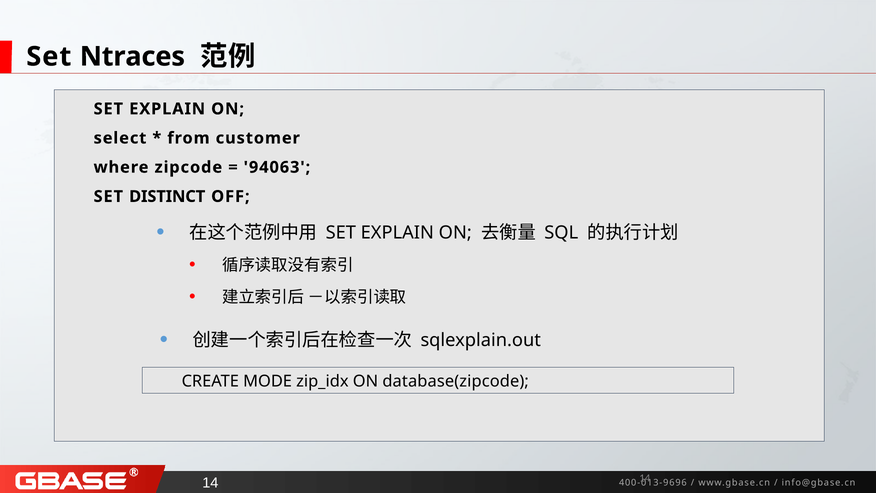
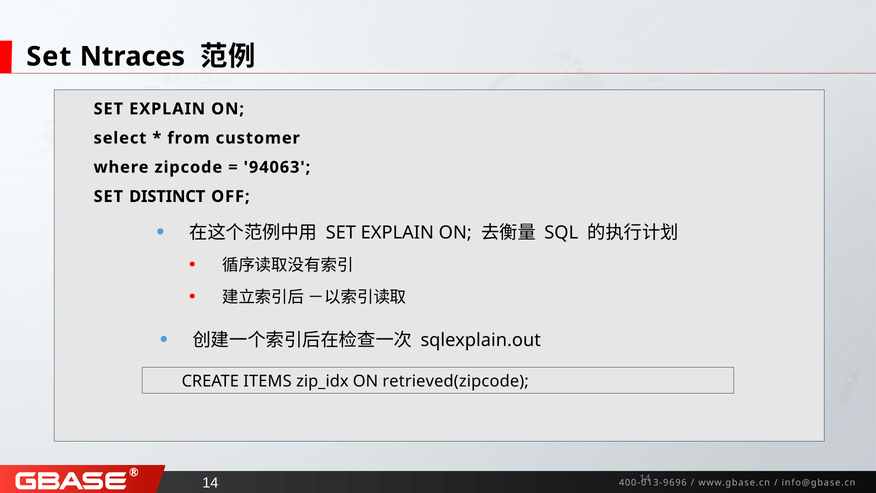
MODE: MODE -> ITEMS
database(zipcode: database(zipcode -> retrieved(zipcode
